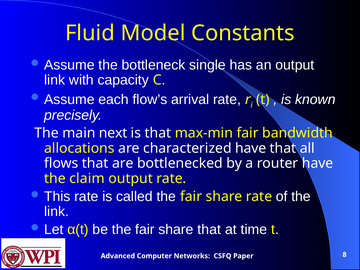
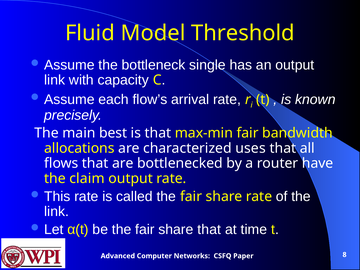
Constants: Constants -> Threshold
next: next -> best
characterized have: have -> uses
